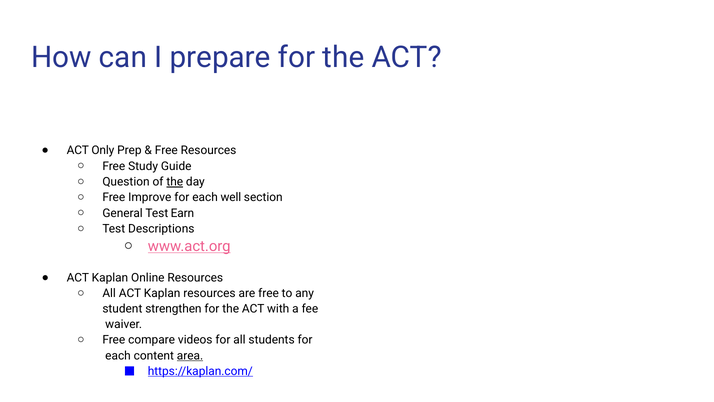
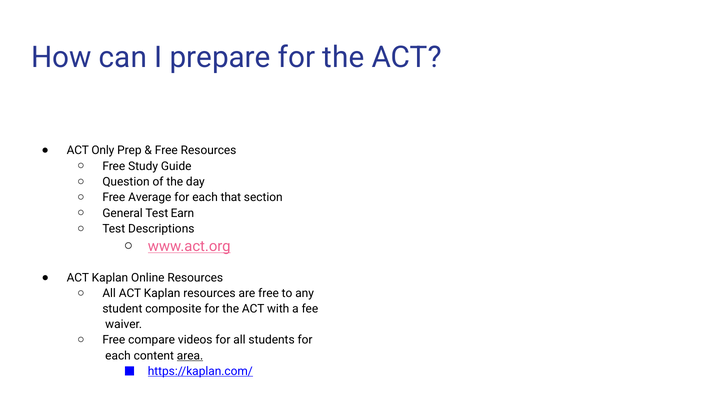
the at (175, 182) underline: present -> none
Improve: Improve -> Average
well: well -> that
strengthen: strengthen -> composite
